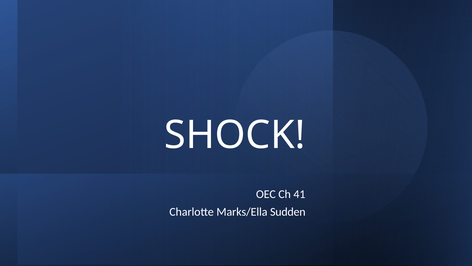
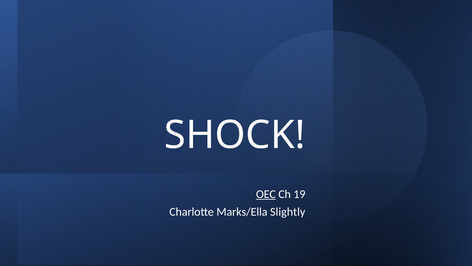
OEC underline: none -> present
41: 41 -> 19
Sudden: Sudden -> Slightly
